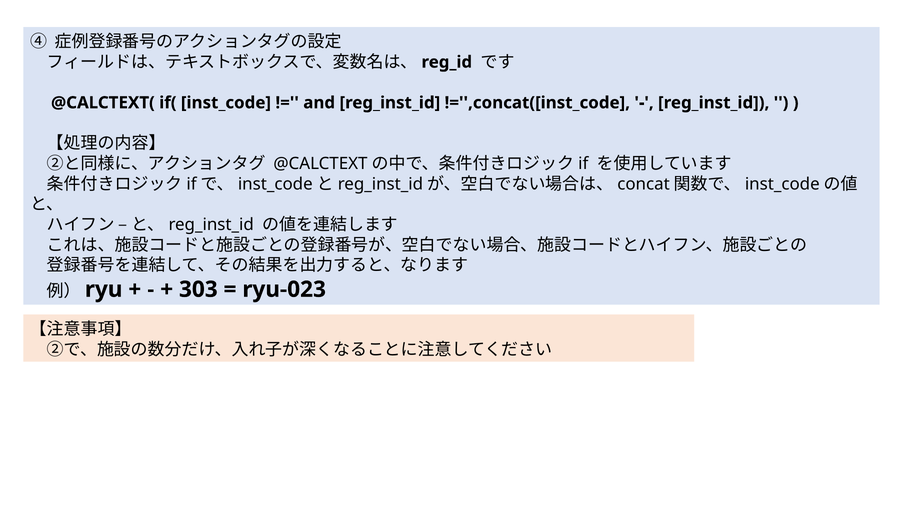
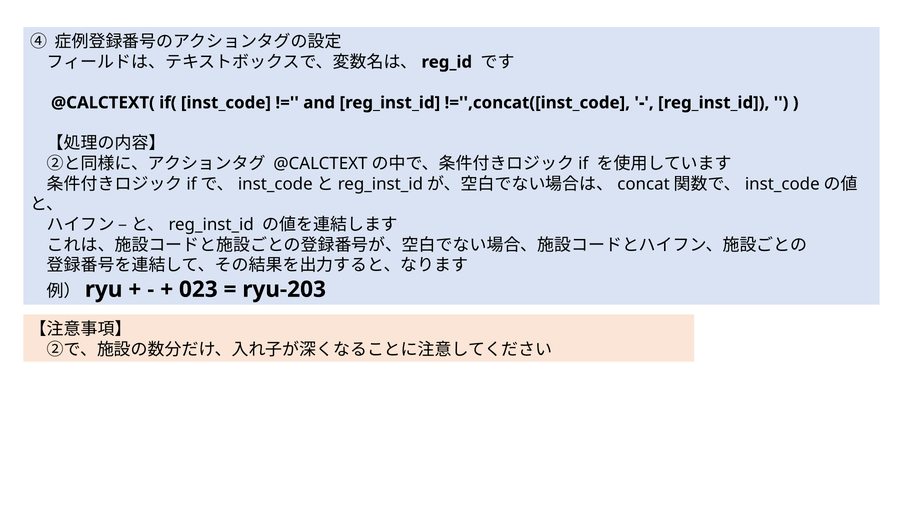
303: 303 -> 023
ryu-023: ryu-023 -> ryu-203
